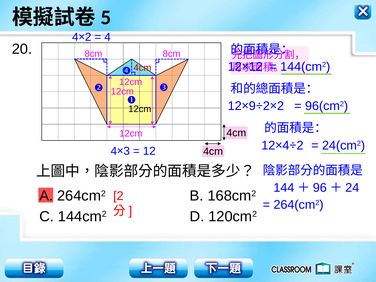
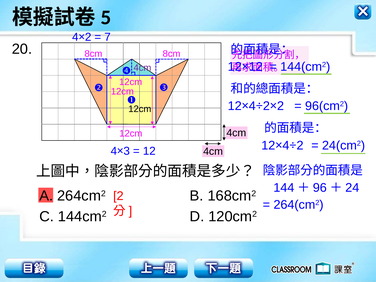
4 at (108, 37): 4 -> 7
4cm at (142, 68) colour: red -> purple
9 at (252, 106): 9 -> 4
